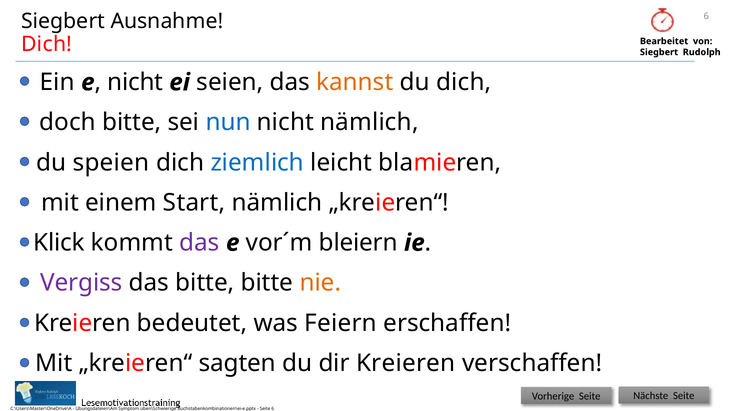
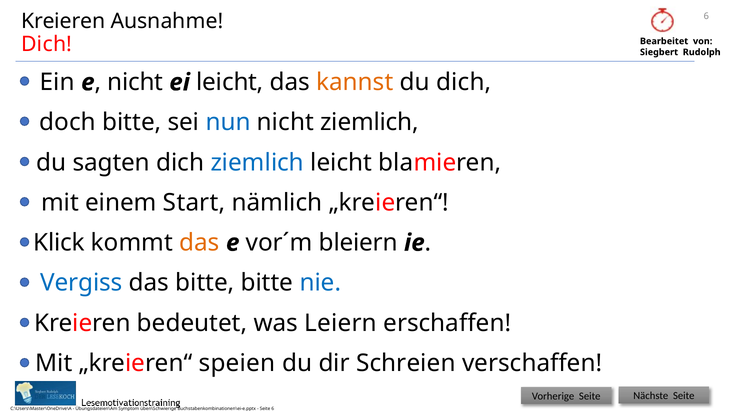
Siegbert at (63, 21): Siegbert -> Kreieren
ei seien: seien -> leicht
nicht nämlich: nämlich -> ziemlich
speien: speien -> sagten
das at (199, 243) colour: purple -> orange
Vergiss colour: purple -> blue
nie colour: orange -> blue
Feiern: Feiern -> Leiern
sagten: sagten -> speien
dir Kreieren: Kreieren -> Schreien
